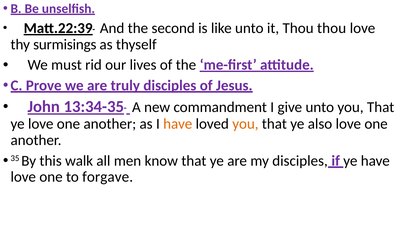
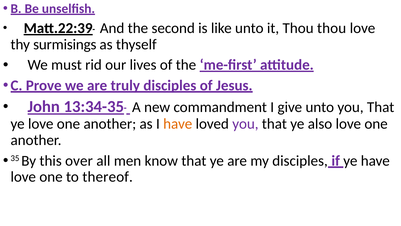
you at (245, 124) colour: orange -> purple
walk: walk -> over
forgave: forgave -> thereof
